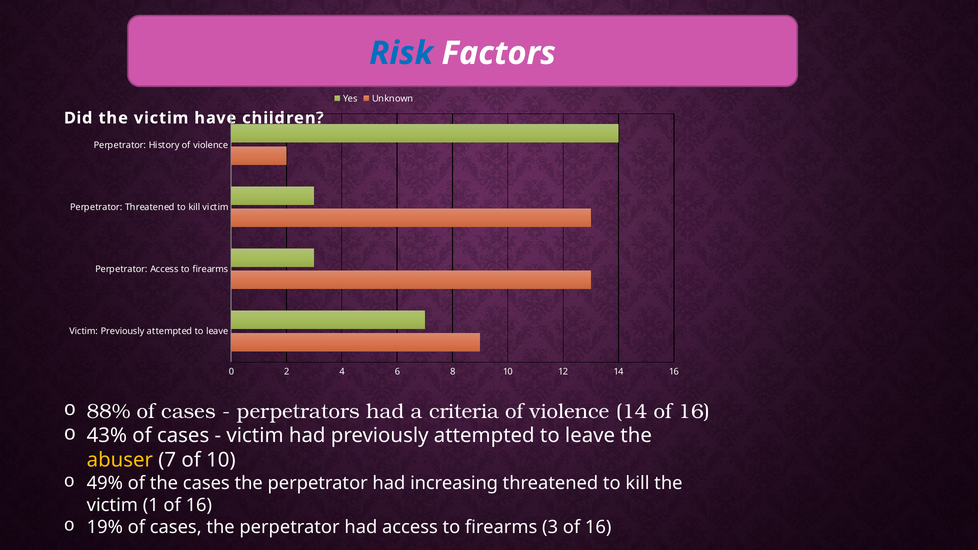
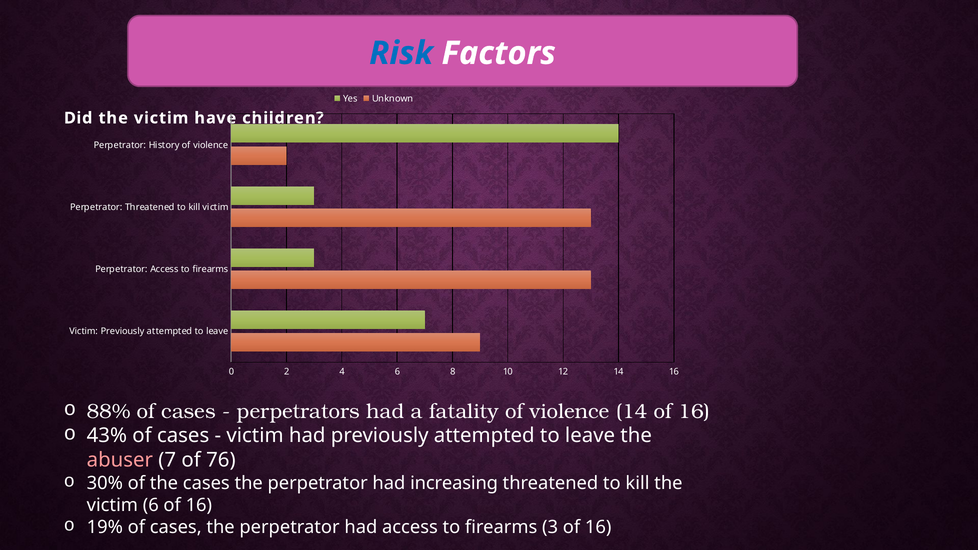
criteria: criteria -> fatality
abuser colour: yellow -> pink
of 10: 10 -> 76
49%: 49% -> 30%
victim 1: 1 -> 6
